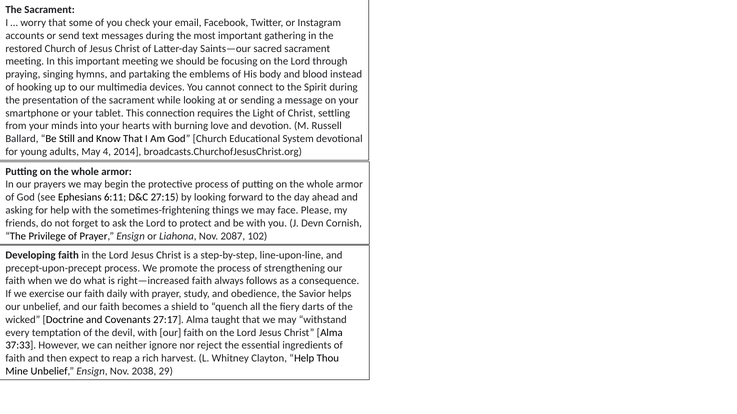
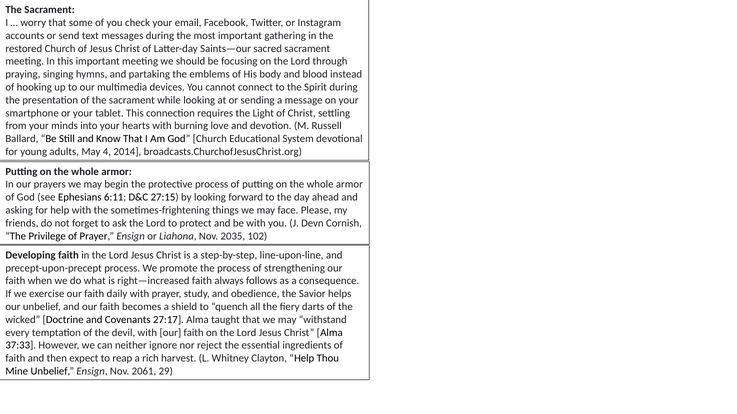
2087: 2087 -> 2035
2038: 2038 -> 2061
